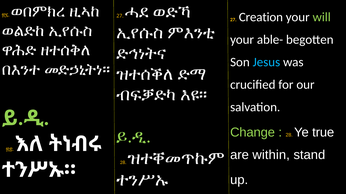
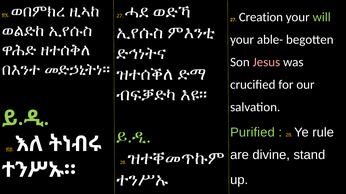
Jesus colour: light blue -> pink
Change: Change -> Purified
true: true -> rule
within: within -> divine
